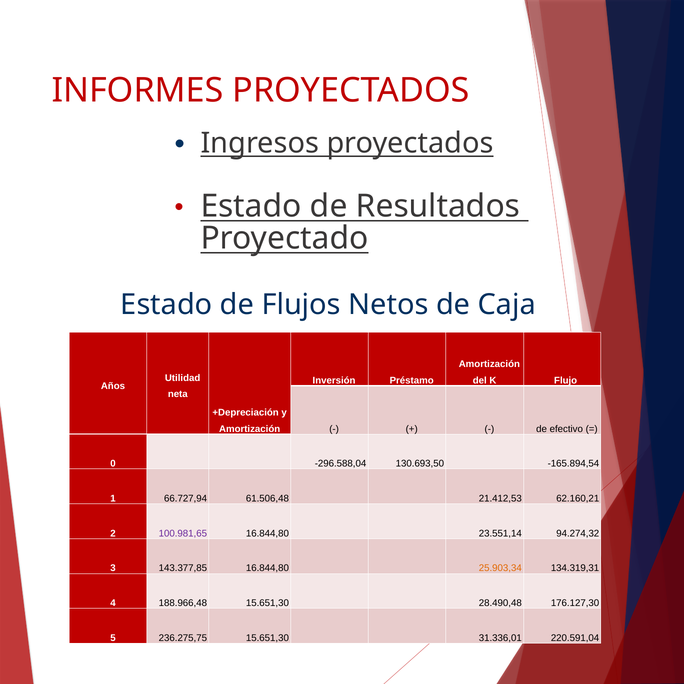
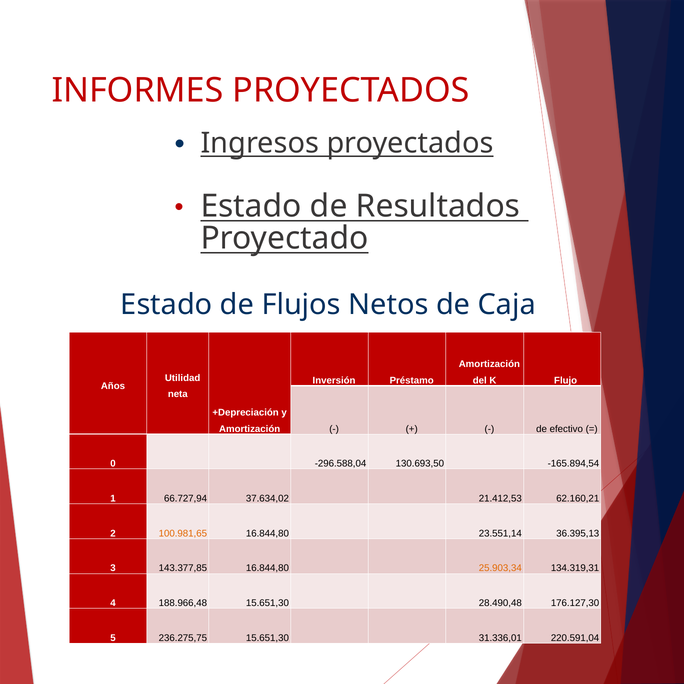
61.506,48: 61.506,48 -> 37.634,02
100.981,65 colour: purple -> orange
94.274,32: 94.274,32 -> 36.395,13
